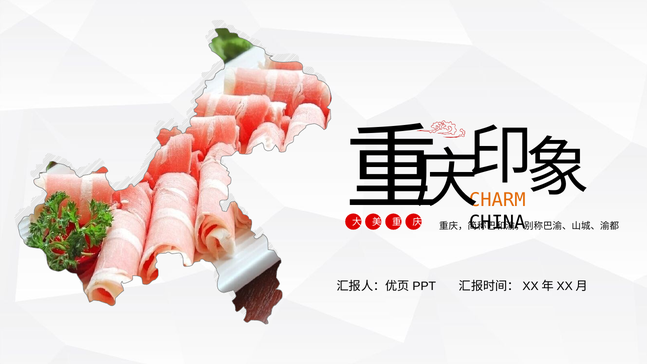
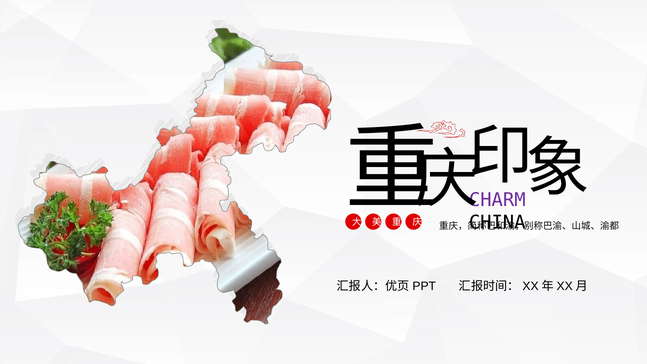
CHARM colour: orange -> purple
